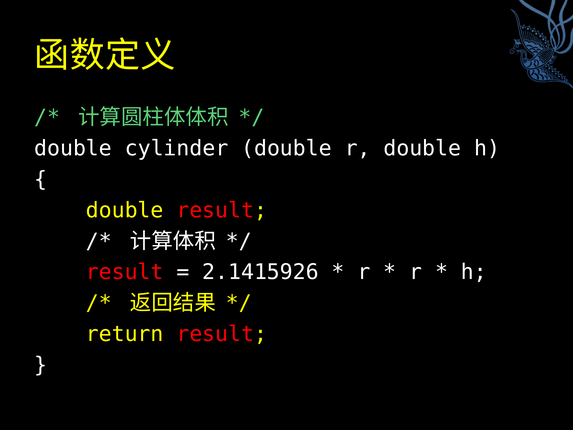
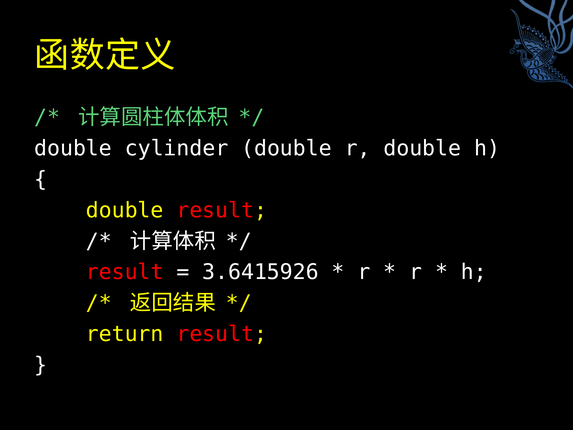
2.1415926: 2.1415926 -> 3.6415926
